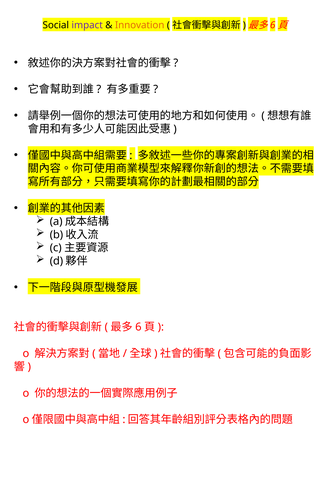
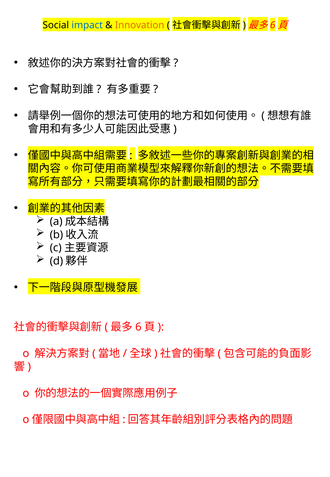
impact colour: purple -> blue
